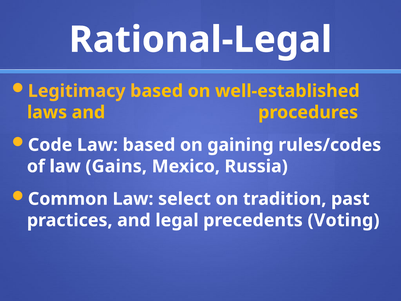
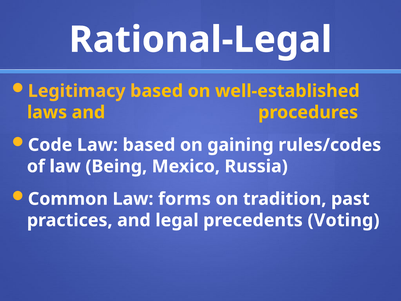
Gains: Gains -> Being
select: select -> forms
